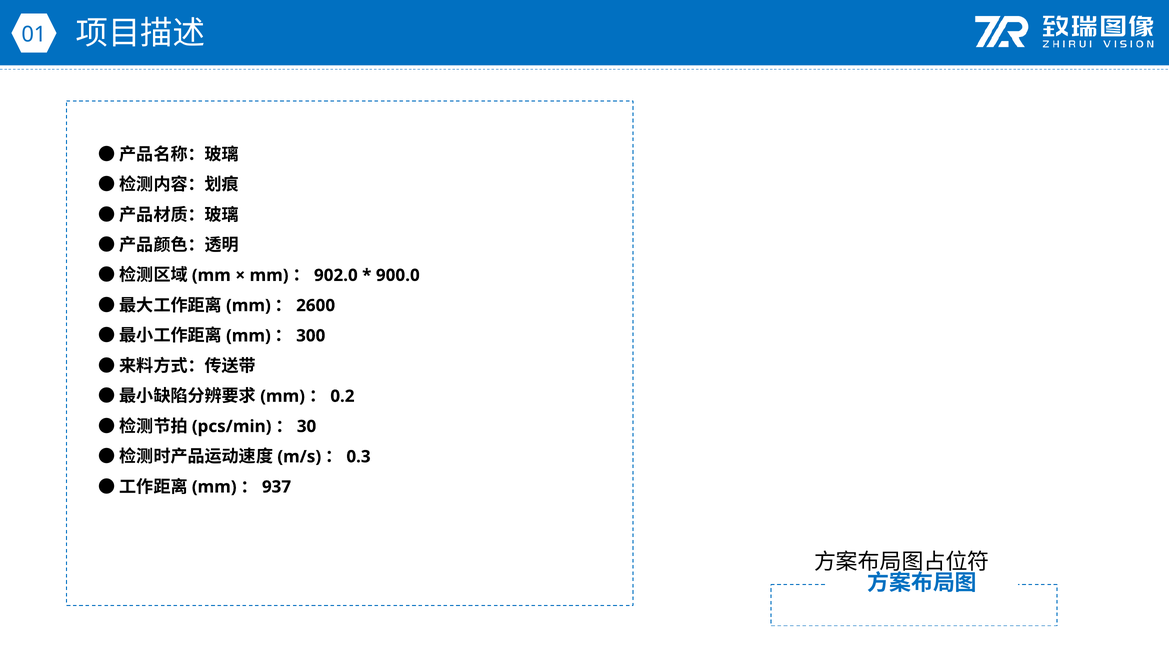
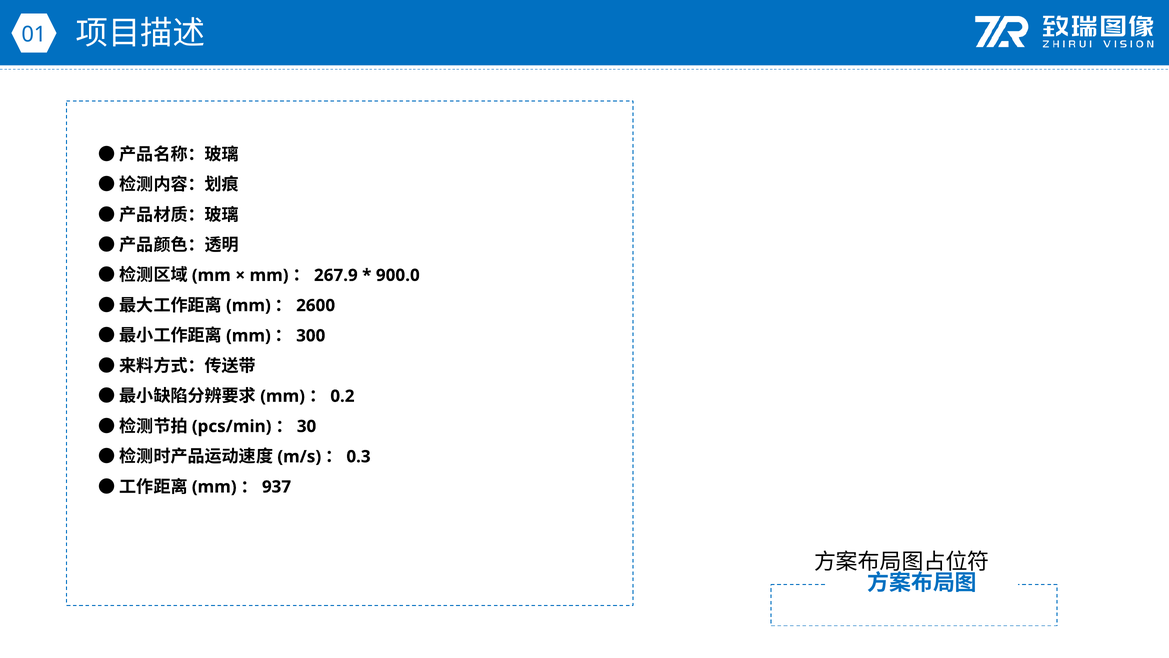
902.0: 902.0 -> 267.9
